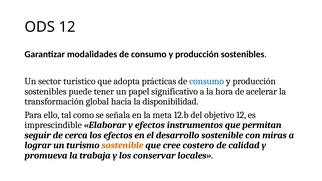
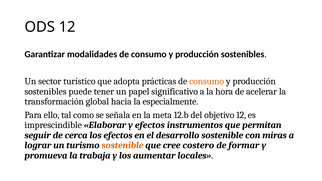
consumo at (207, 81) colour: blue -> orange
disponibilidad: disponibilidad -> especialmente
calidad: calidad -> formar
conservar: conservar -> aumentar
